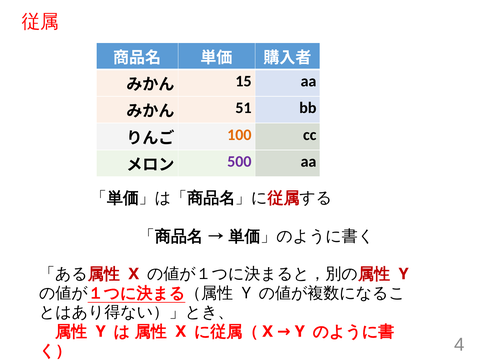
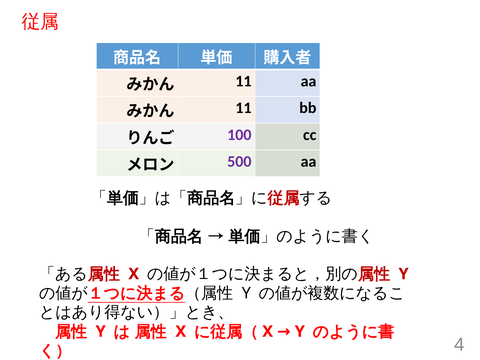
15 at (243, 81): 15 -> 11
51 at (243, 108): 51 -> 11
100 colour: orange -> purple
